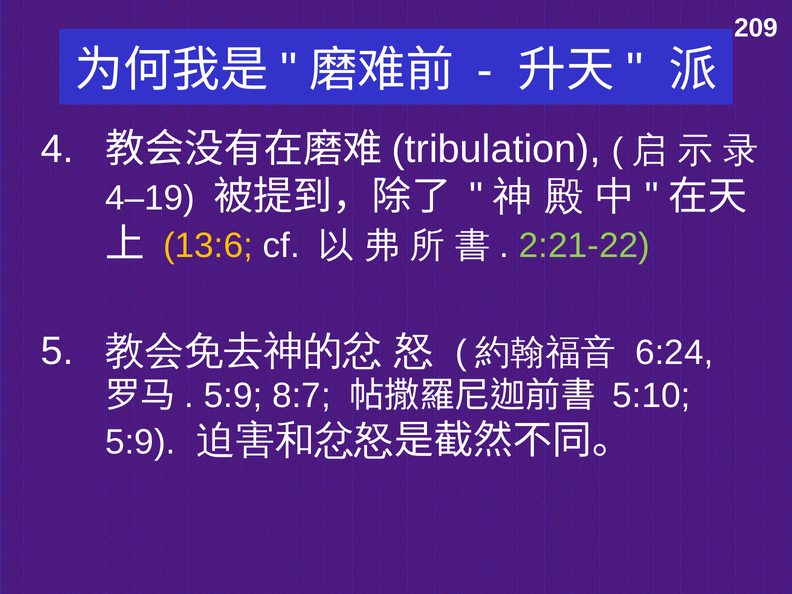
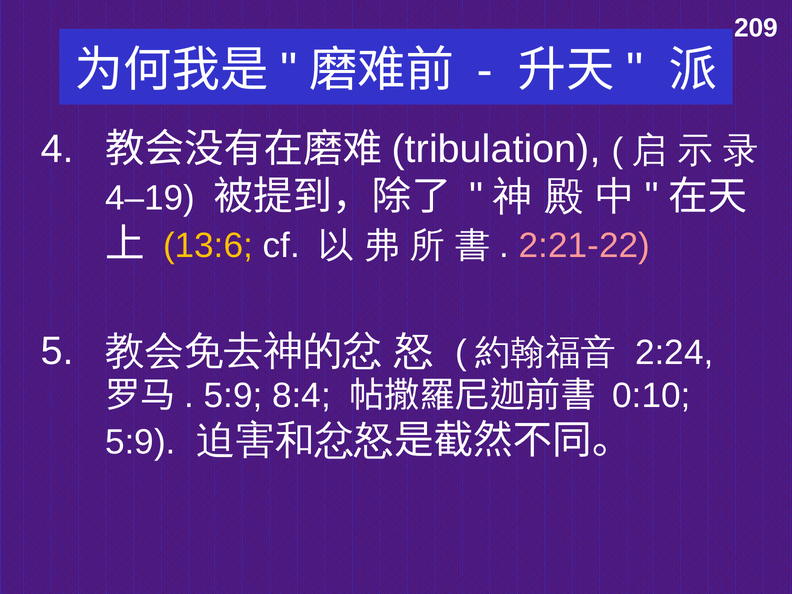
2:21-22 colour: light green -> pink
6:24: 6:24 -> 2:24
8:7: 8:7 -> 8:4
5:10: 5:10 -> 0:10
